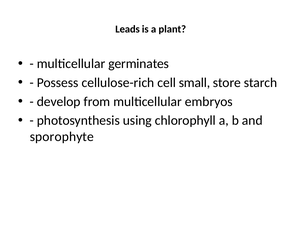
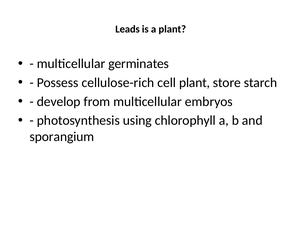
cell small: small -> plant
sporophyte: sporophyte -> sporangium
